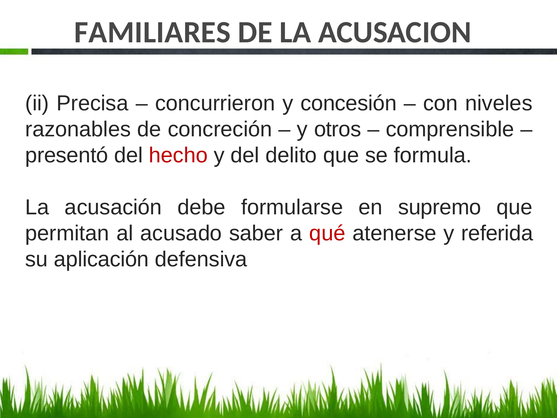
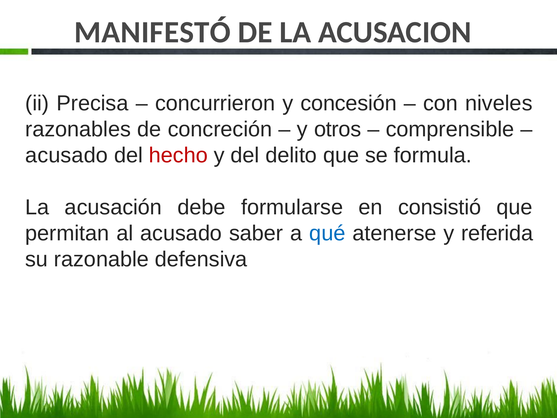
FAMILIARES: FAMILIARES -> MANIFESTÓ
presentó at (67, 155): presentó -> acusado
supremo: supremo -> consistió
qué colour: red -> blue
aplicación: aplicación -> razonable
